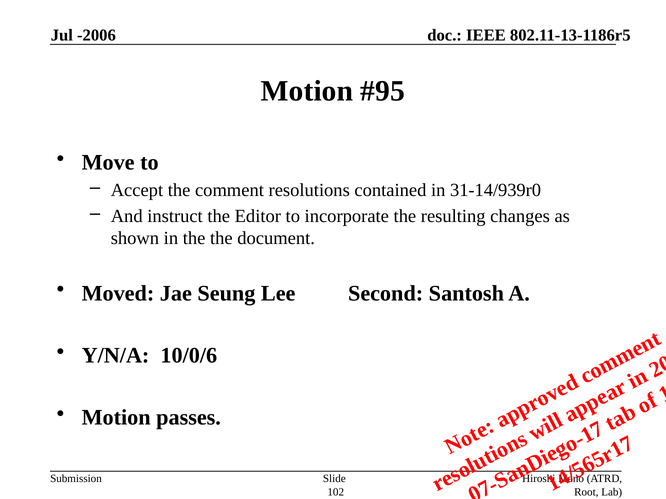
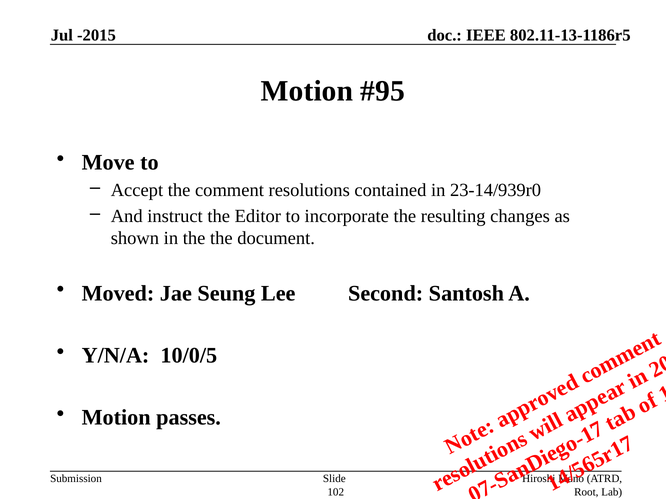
-2006: -2006 -> -2015
31-14/939r0: 31-14/939r0 -> 23-14/939r0
10/0/6: 10/0/6 -> 10/0/5
